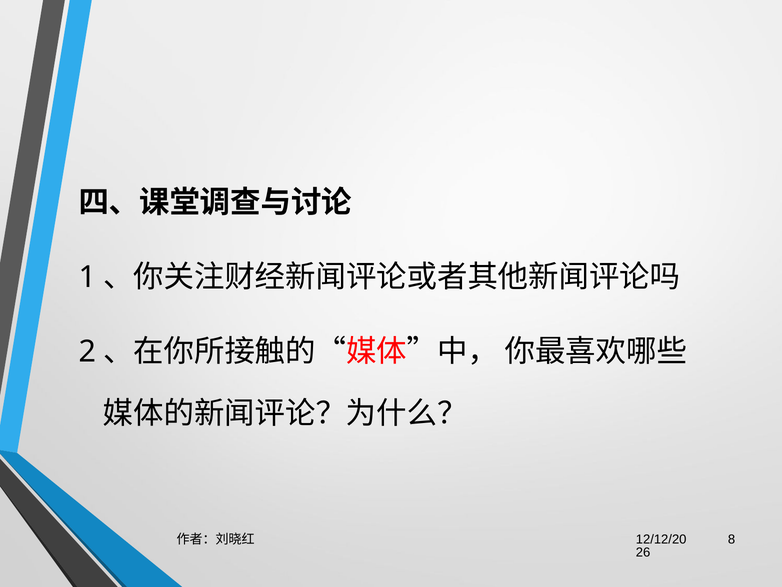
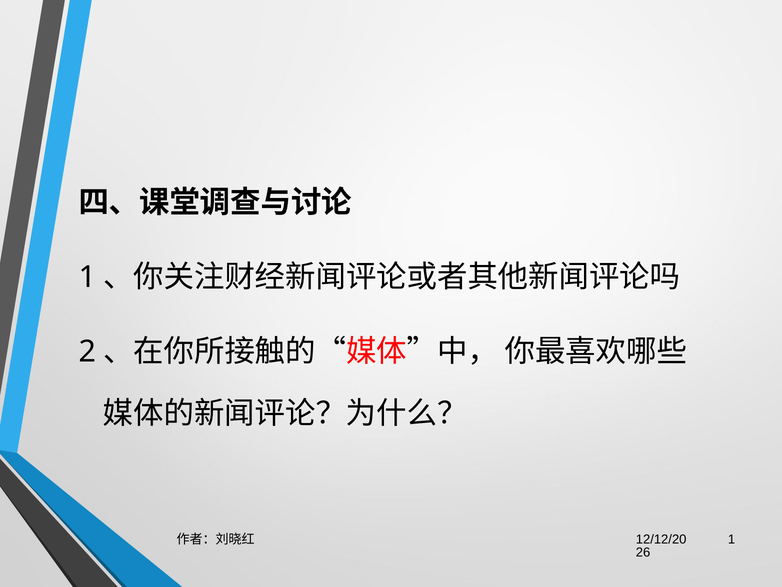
8 at (732, 539): 8 -> 1
